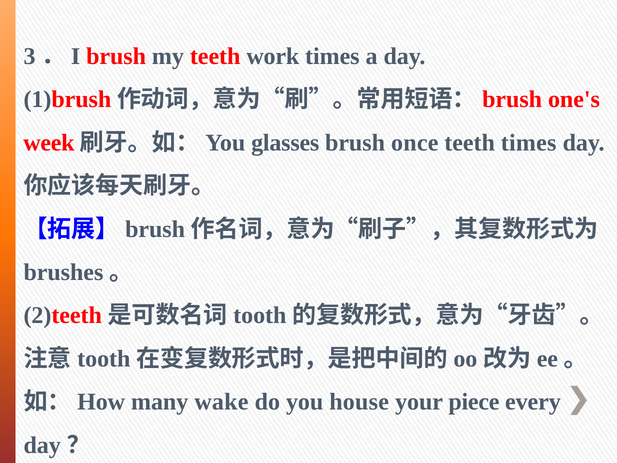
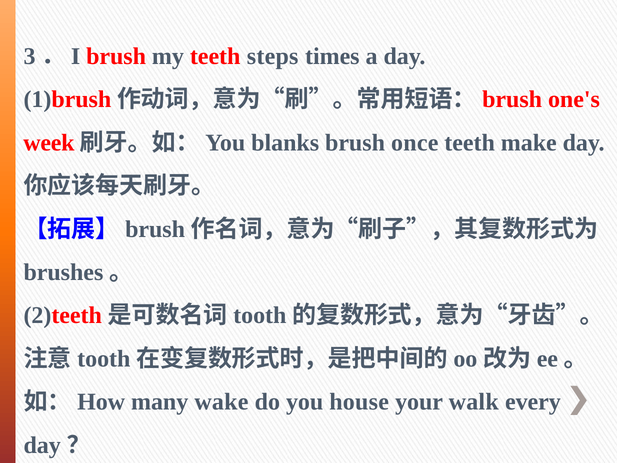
work: work -> steps
glasses: glasses -> blanks
teeth times: times -> make
piece: piece -> walk
